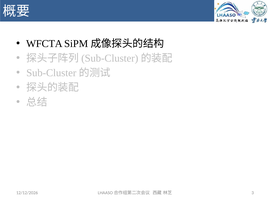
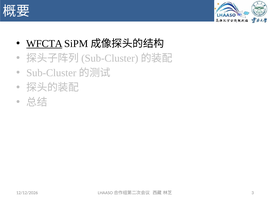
WFCTA underline: none -> present
